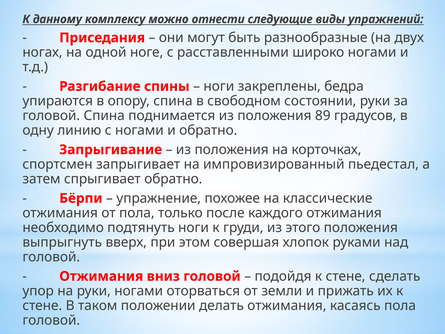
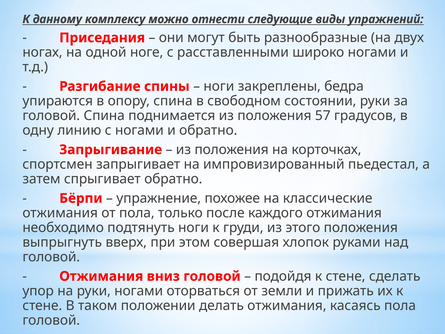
89: 89 -> 57
